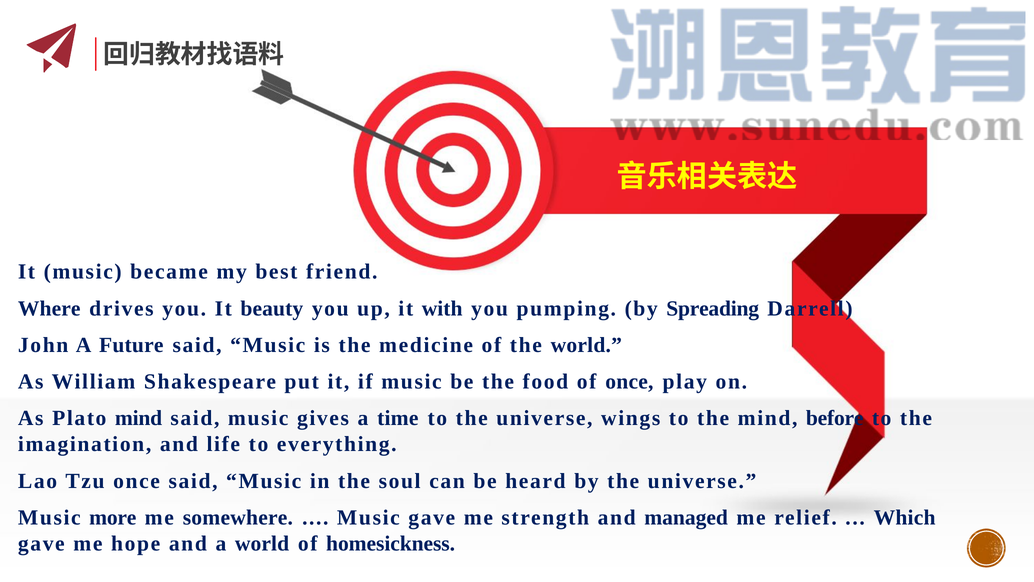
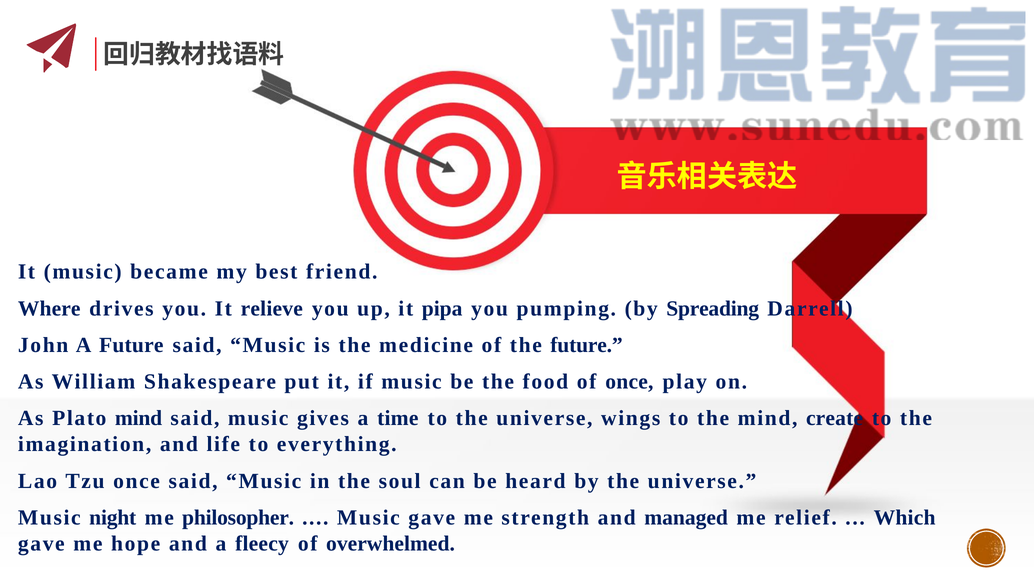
beauty: beauty -> relieve
with: with -> pipa
the world: world -> future
before: before -> create
more: more -> night
somewhere: somewhere -> philosopher
a world: world -> fleecy
homesickness: homesickness -> overwhelmed
